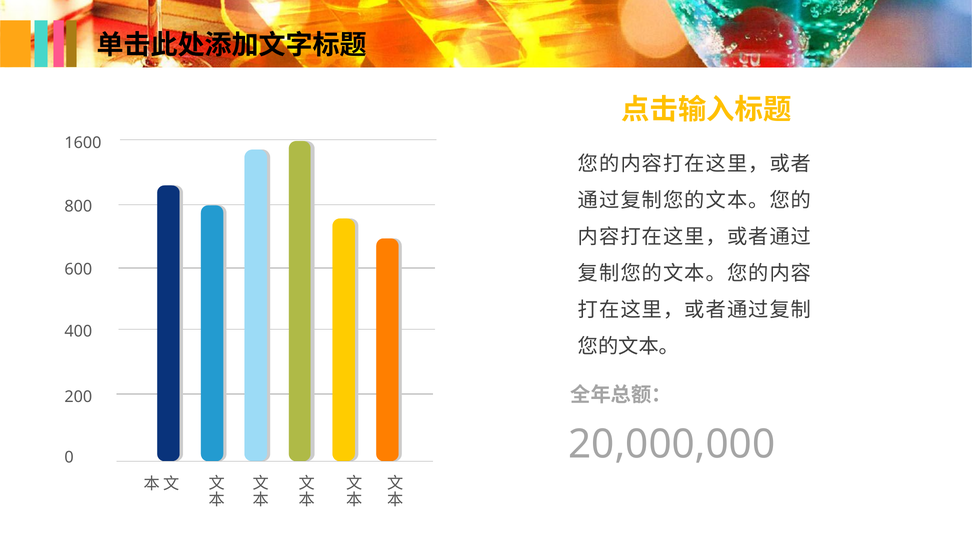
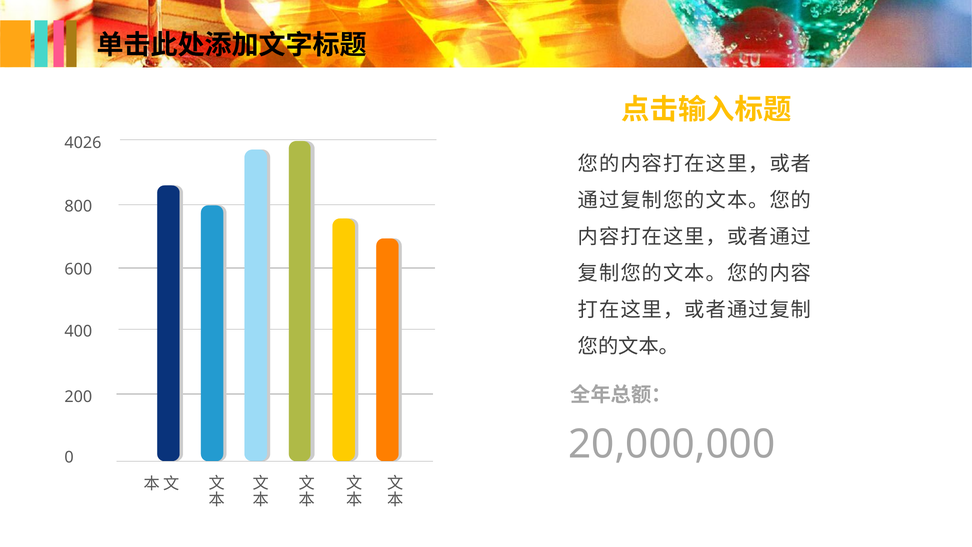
1600: 1600 -> 4026
